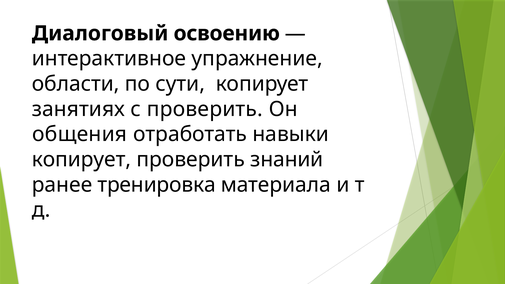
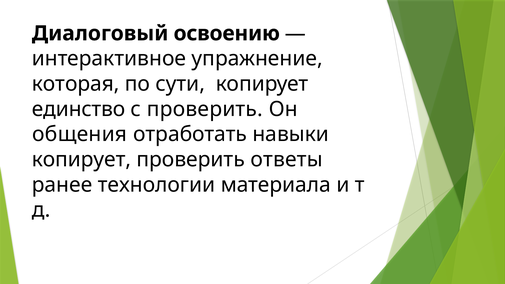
области: области -> которая
занятиях: занятиях -> единство
знаний: знаний -> ответы
тренировка: тренировка -> технологии
